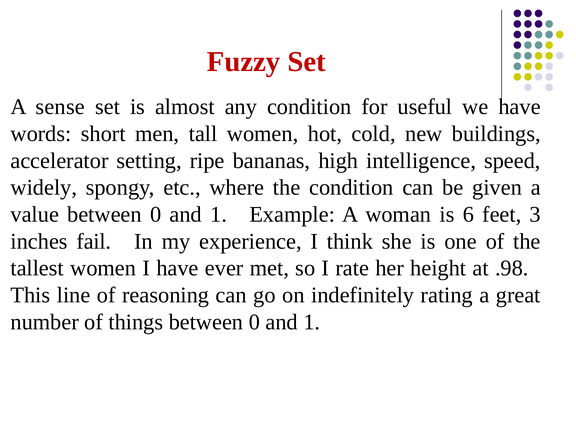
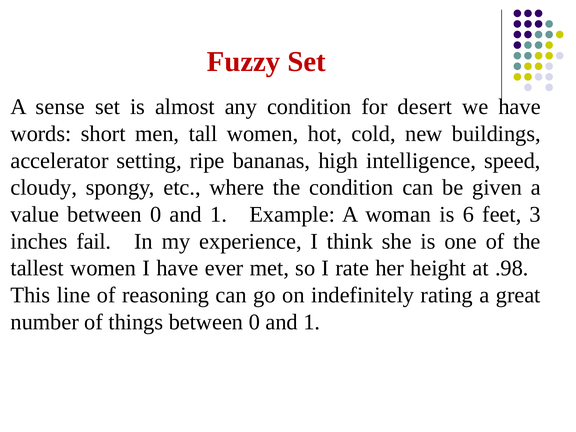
useful: useful -> desert
widely: widely -> cloudy
